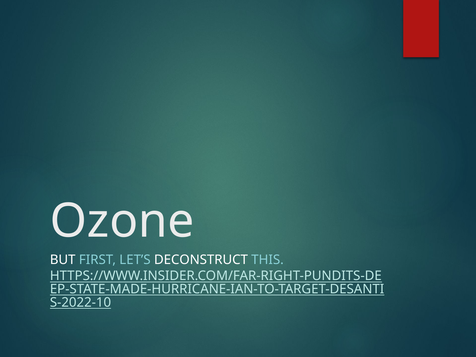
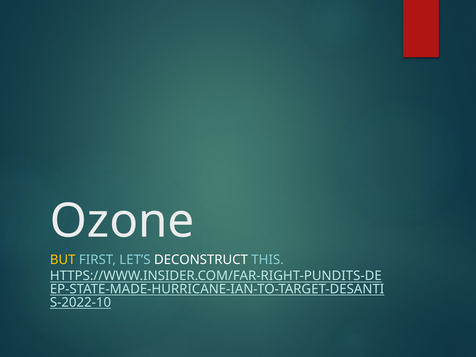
BUT colour: white -> yellow
